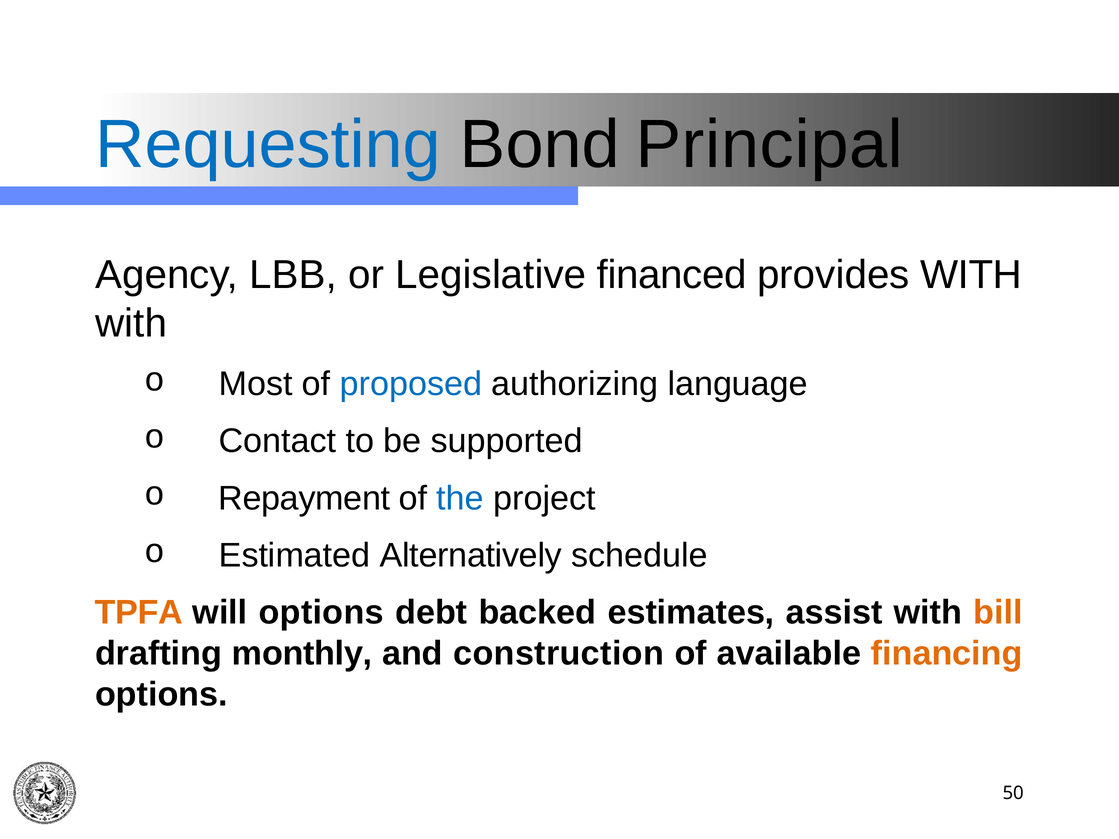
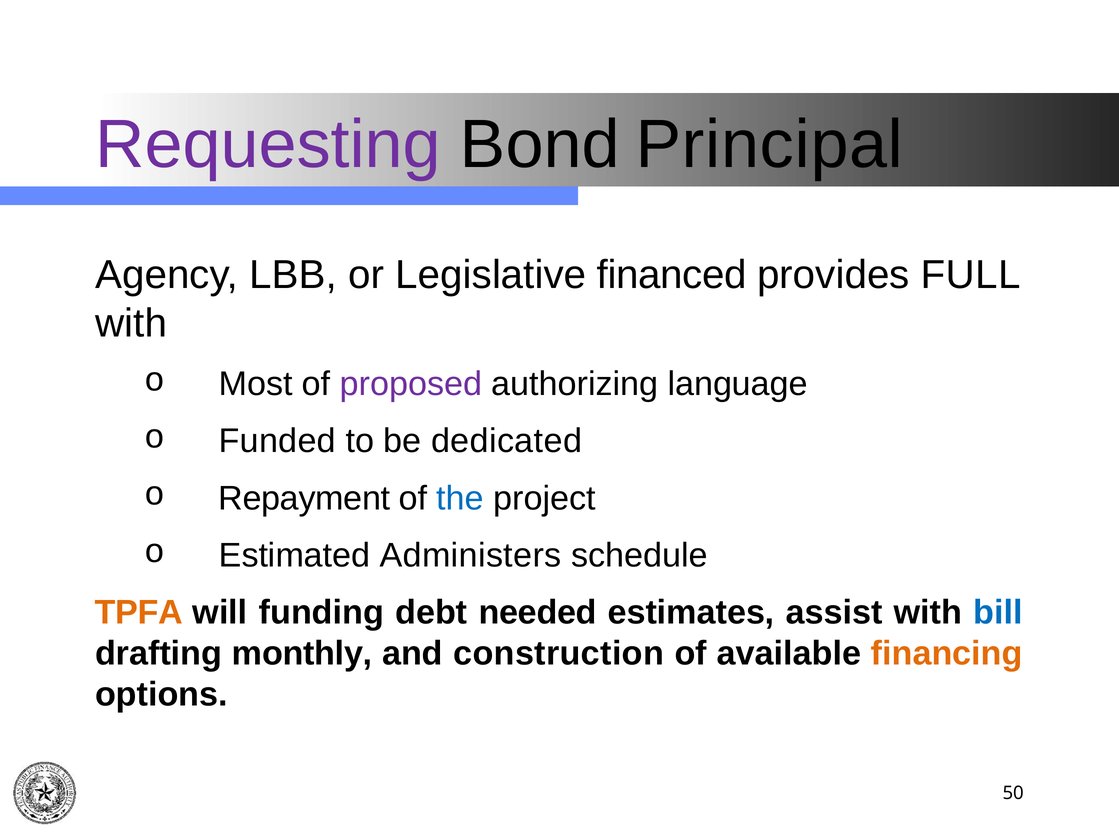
Requesting colour: blue -> purple
provides WITH: WITH -> FULL
proposed colour: blue -> purple
Contact: Contact -> Funded
supported: supported -> dedicated
Alternatively: Alternatively -> Administers
will options: options -> funding
backed: backed -> needed
bill colour: orange -> blue
